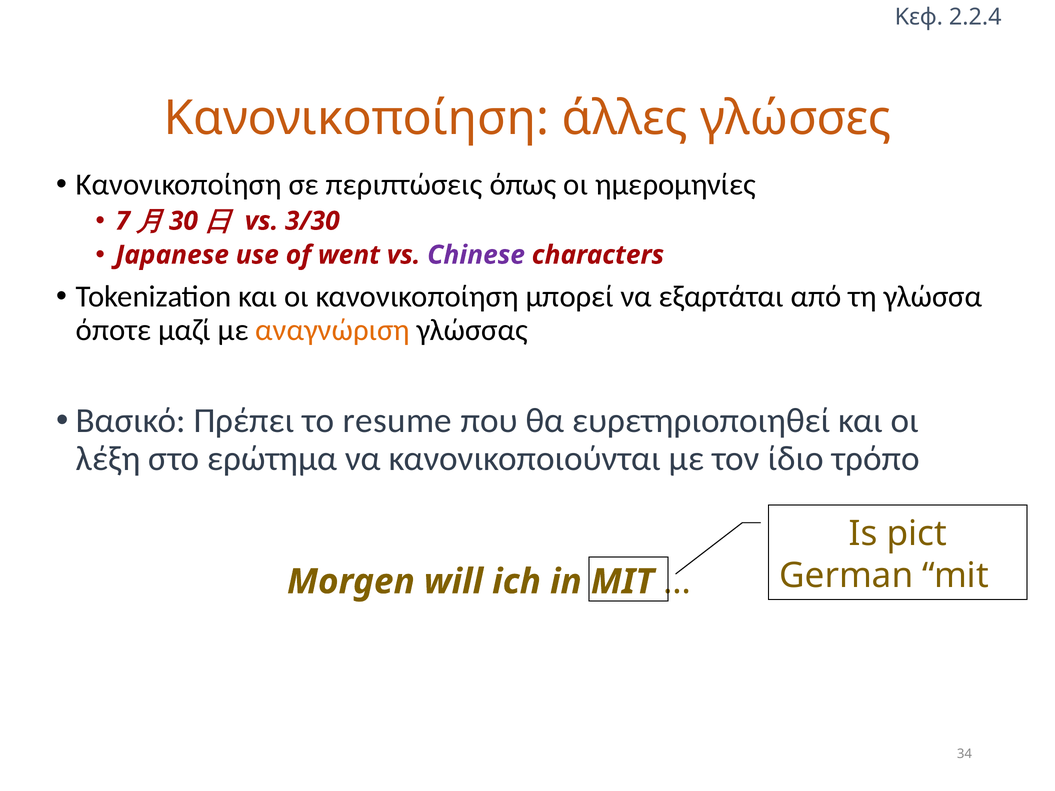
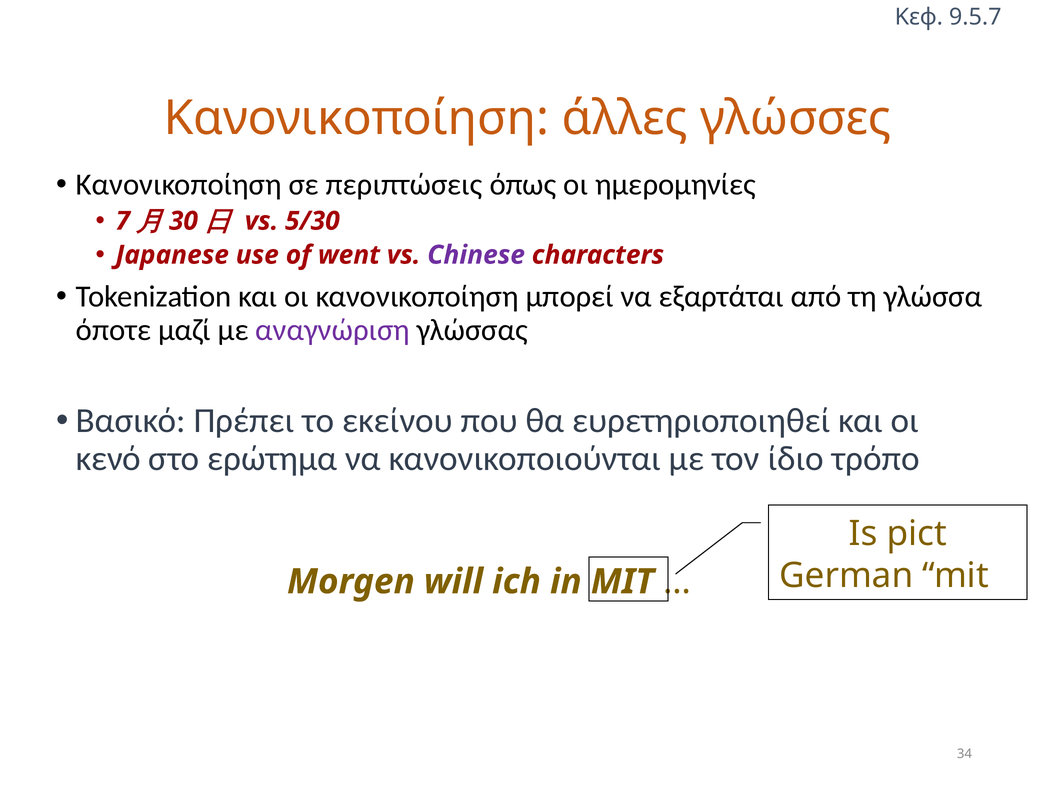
2.2.4: 2.2.4 -> 9.5.7
3/30: 3/30 -> 5/30
αναγνώριση colour: orange -> purple
resume: resume -> εκείνου
λέξη: λέξη -> κενό
